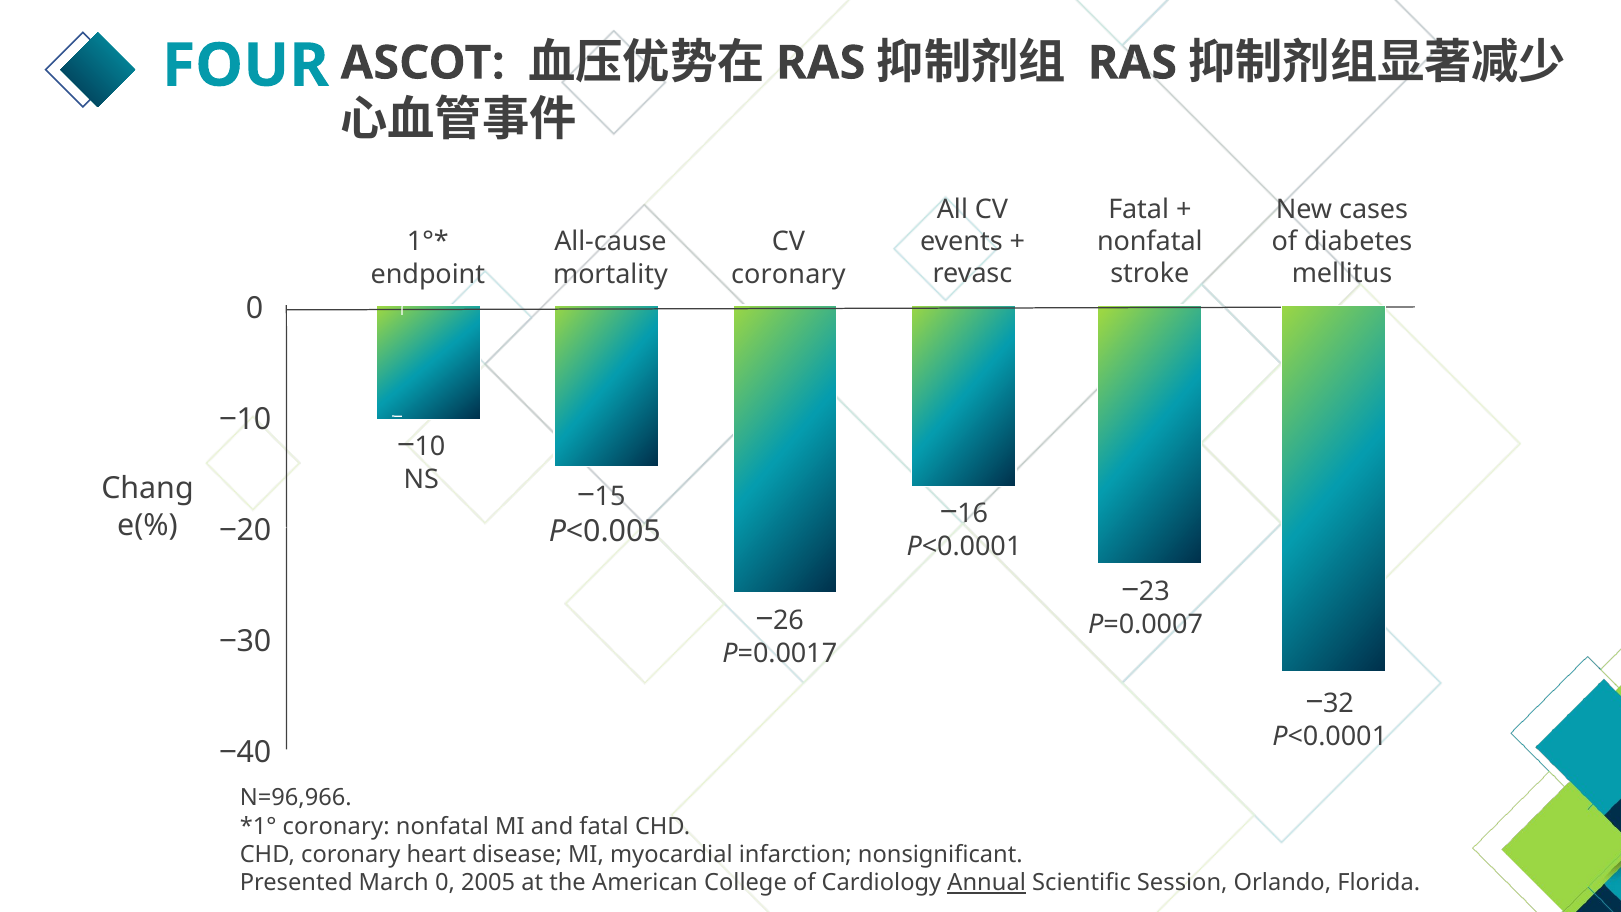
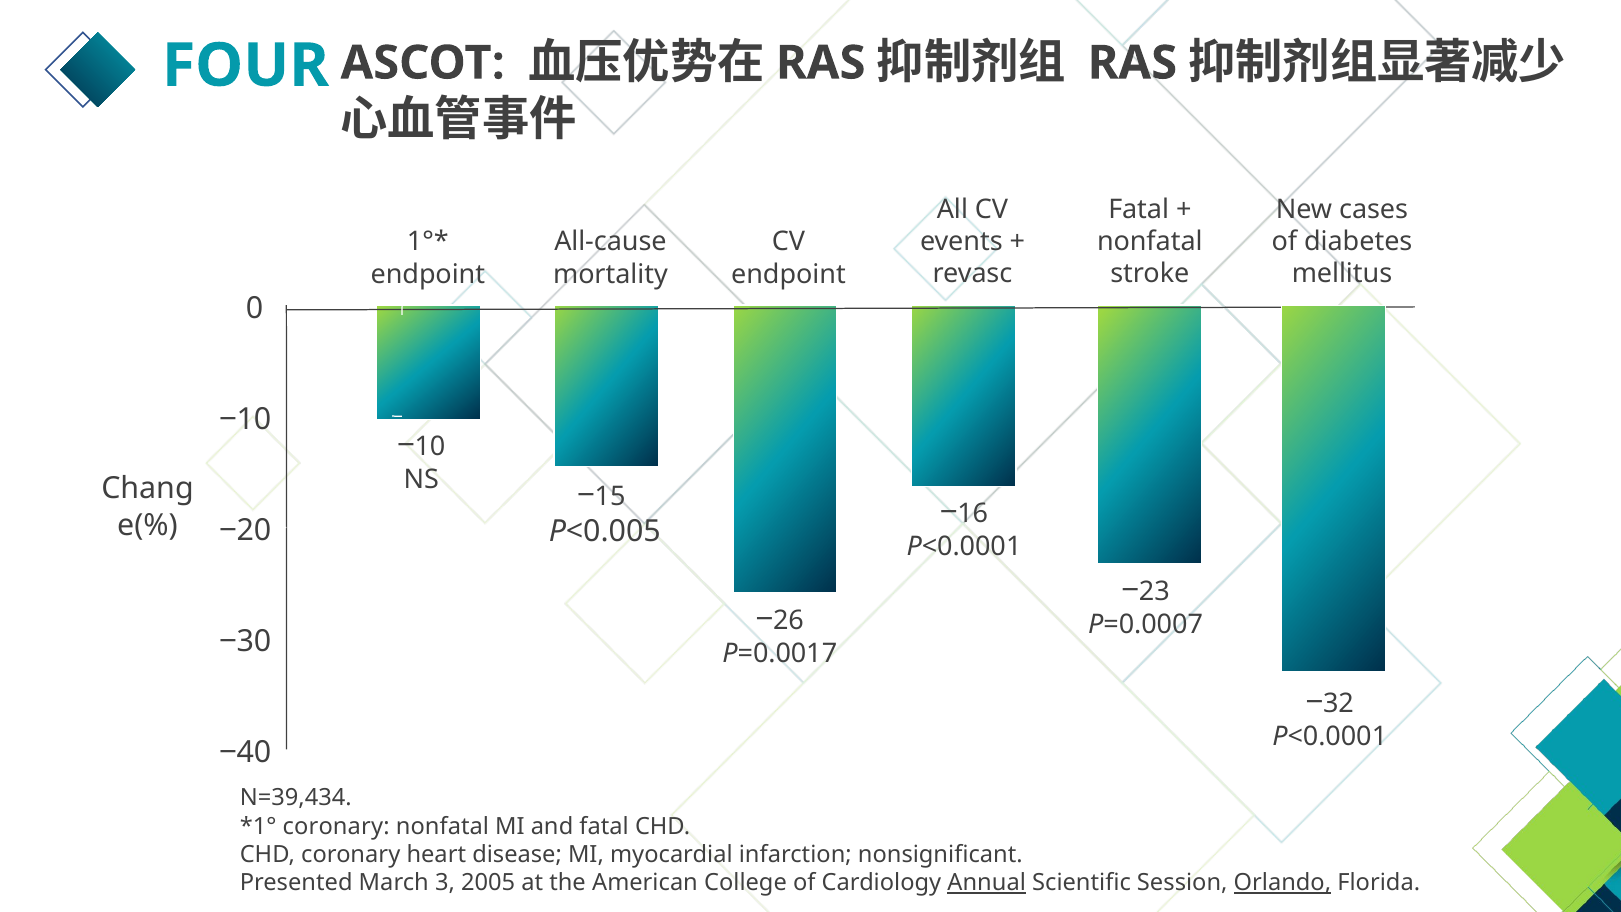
coronary at (788, 274): coronary -> endpoint
N=96,966: N=96,966 -> N=39,434
March 0: 0 -> 3
Orlando underline: none -> present
